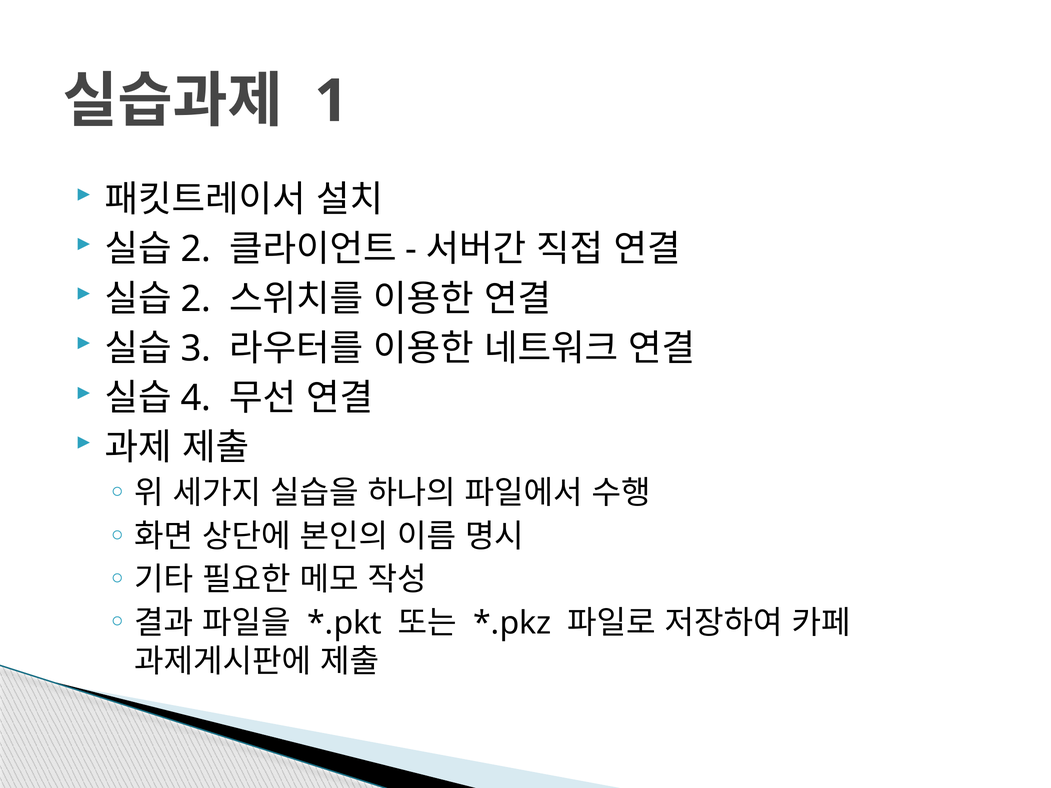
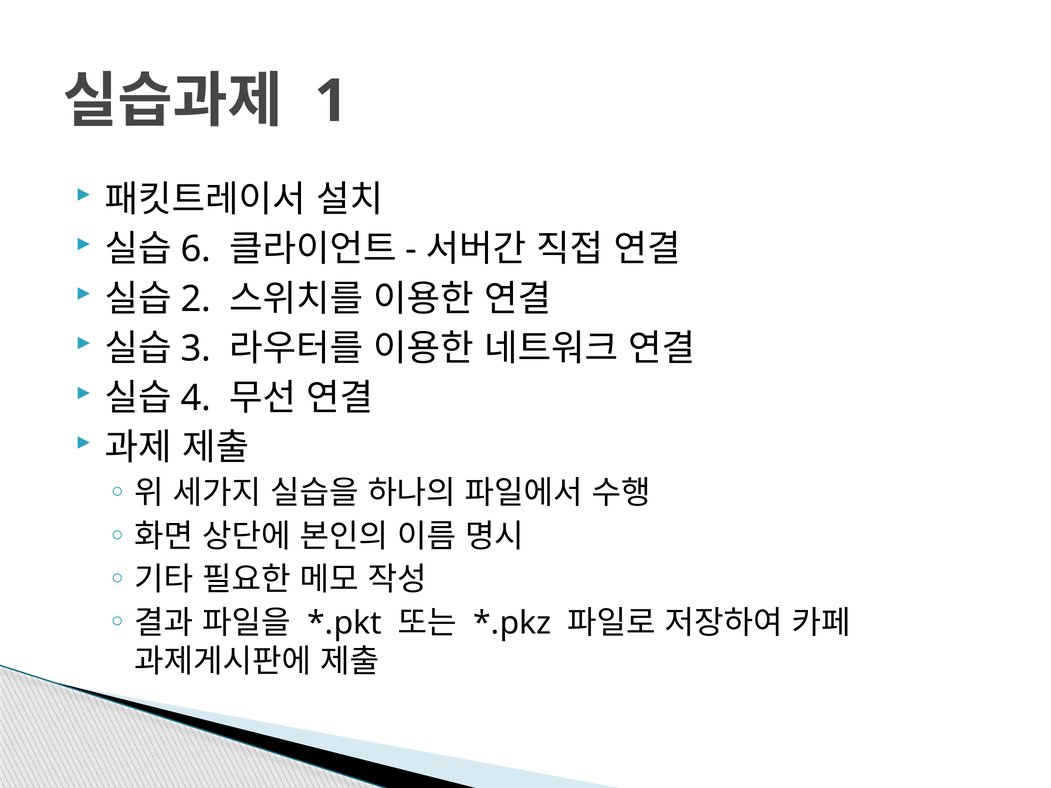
2 at (196, 250): 2 -> 6
